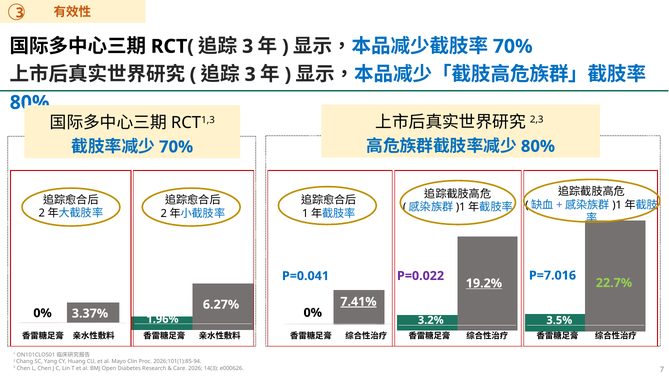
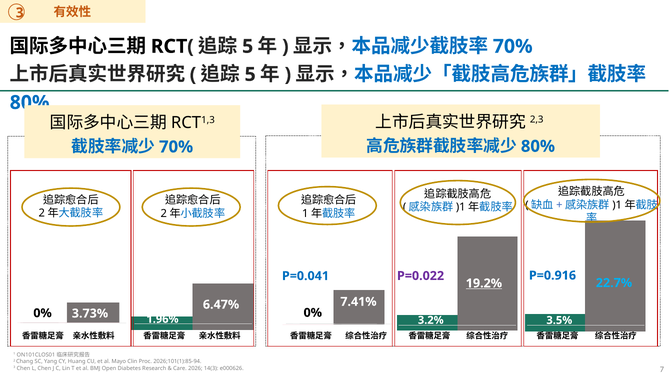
3 at (248, 46): 3 -> 5
3 at (250, 75): 3 -> 5
P=7.016: P=7.016 -> P=0.916
22.7% colour: light green -> light blue
7.41% underline: present -> none
6.27%: 6.27% -> 6.47%
3.37%: 3.37% -> 3.73%
